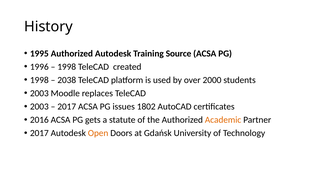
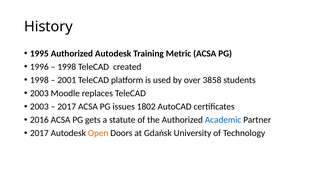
Source: Source -> Metric
2038: 2038 -> 2001
2000: 2000 -> 3858
Academic colour: orange -> blue
